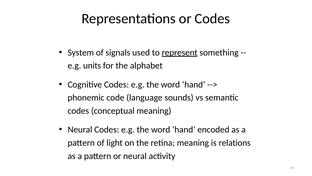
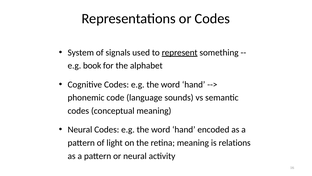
units: units -> book
